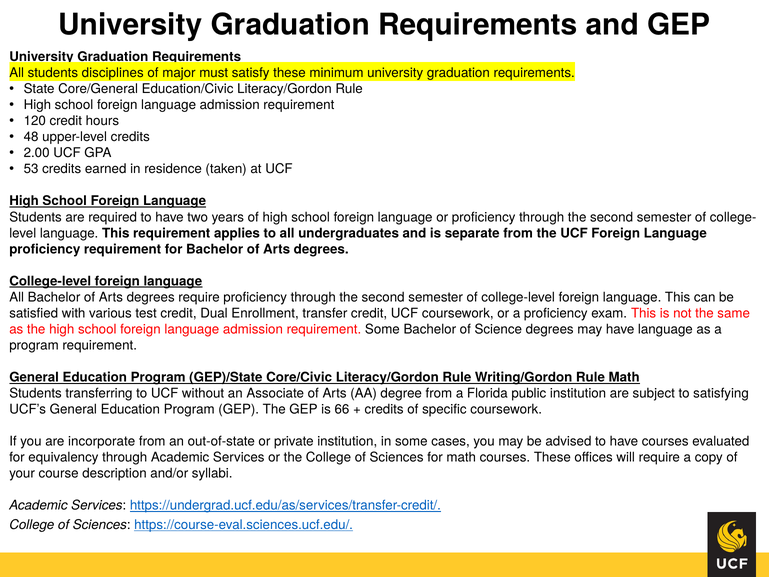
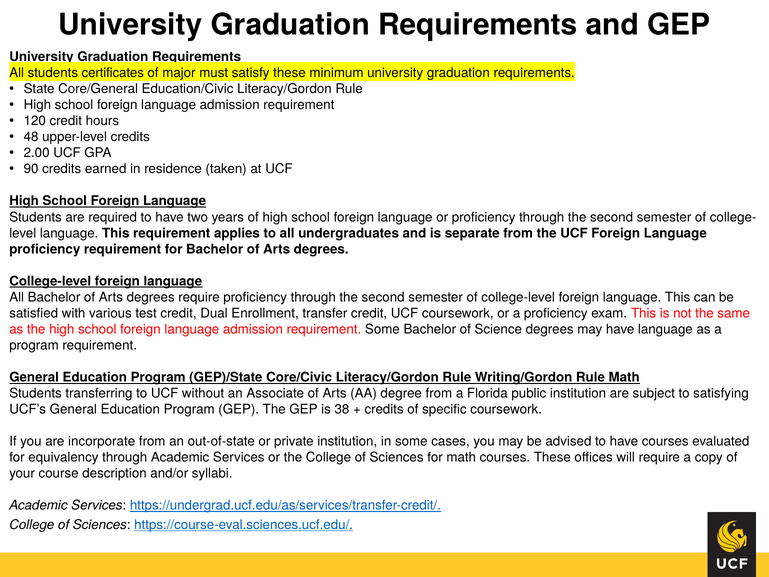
disciplines: disciplines -> certificates
53: 53 -> 90
66: 66 -> 38
